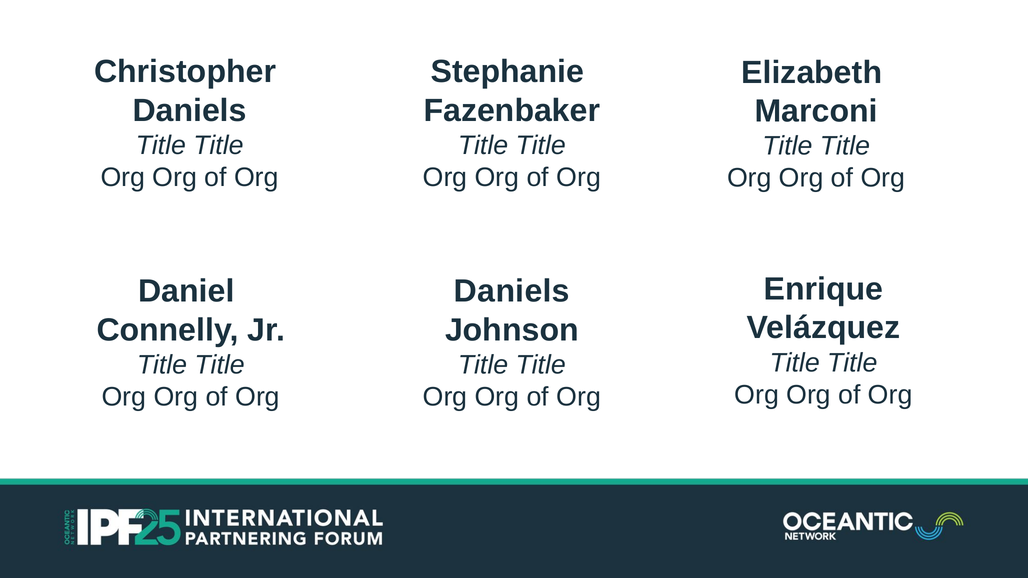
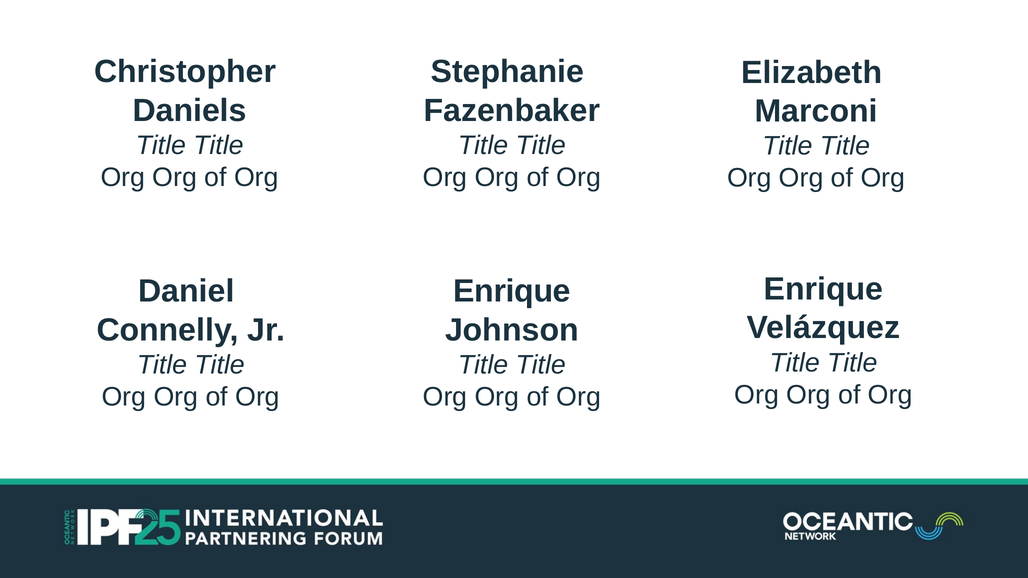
Daniels at (512, 292): Daniels -> Enrique
